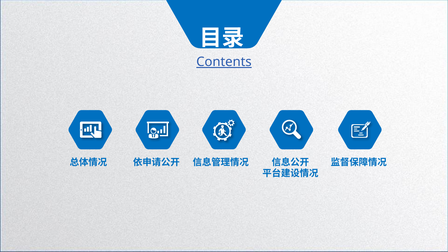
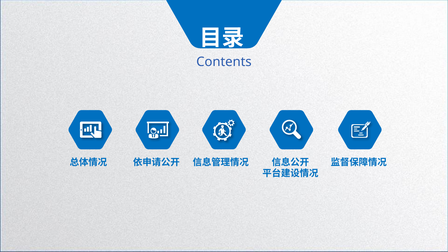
Contents underline: present -> none
